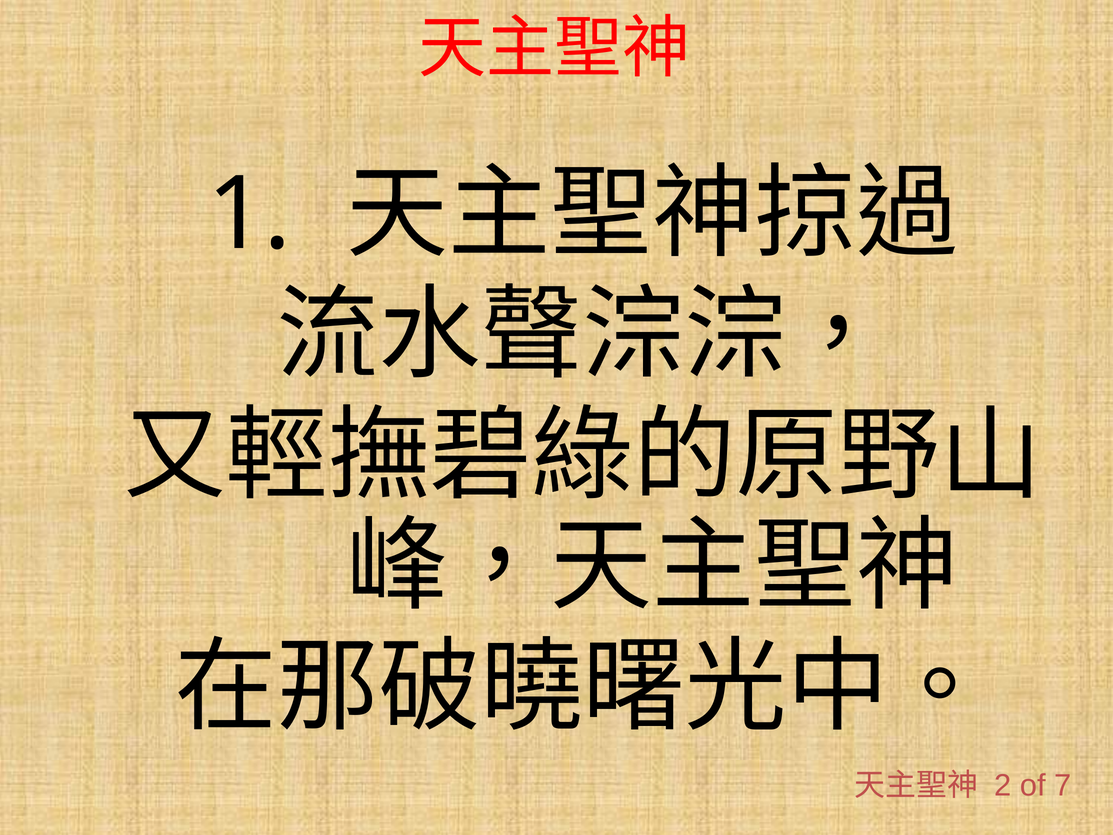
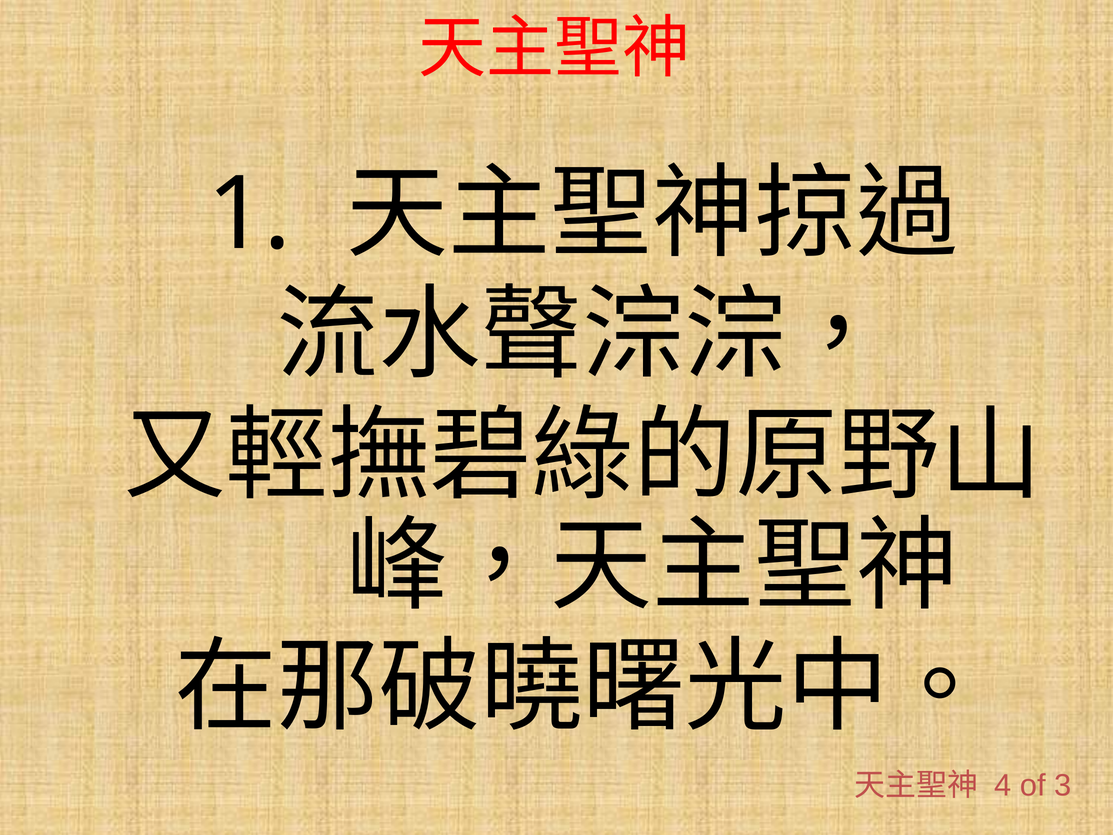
2: 2 -> 4
7: 7 -> 3
